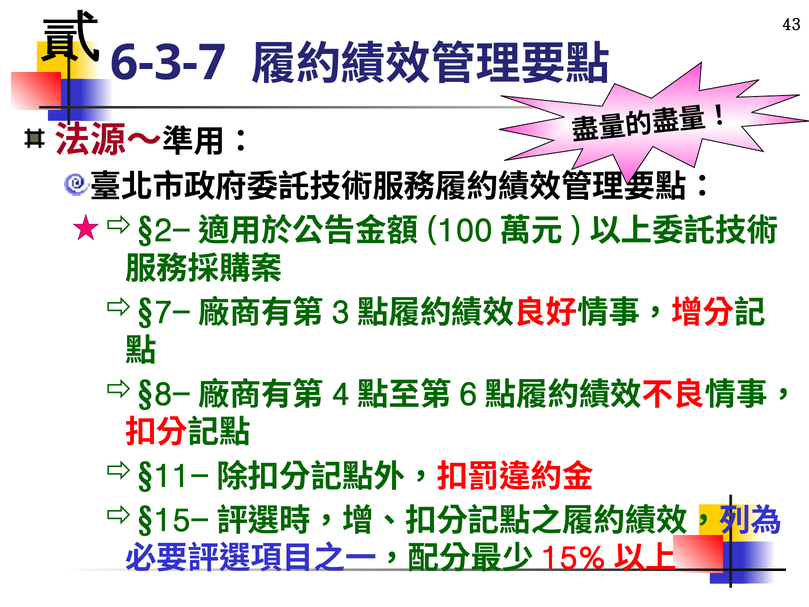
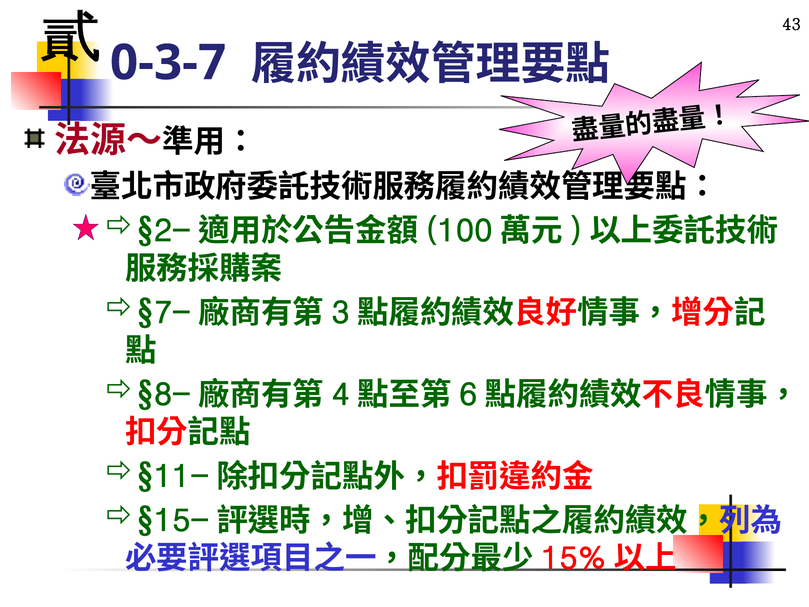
6-3-7: 6-3-7 -> 0-3-7
